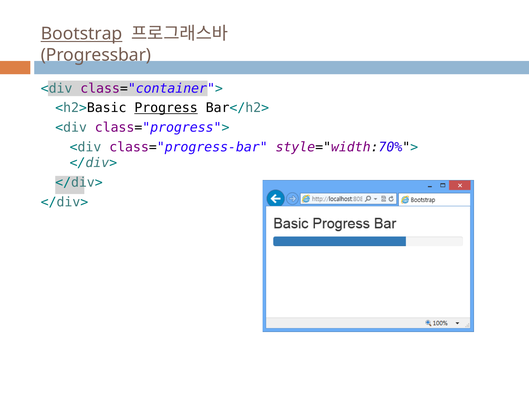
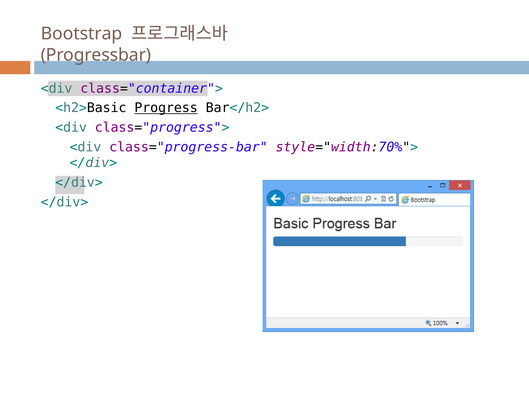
Bootstrap underline: present -> none
